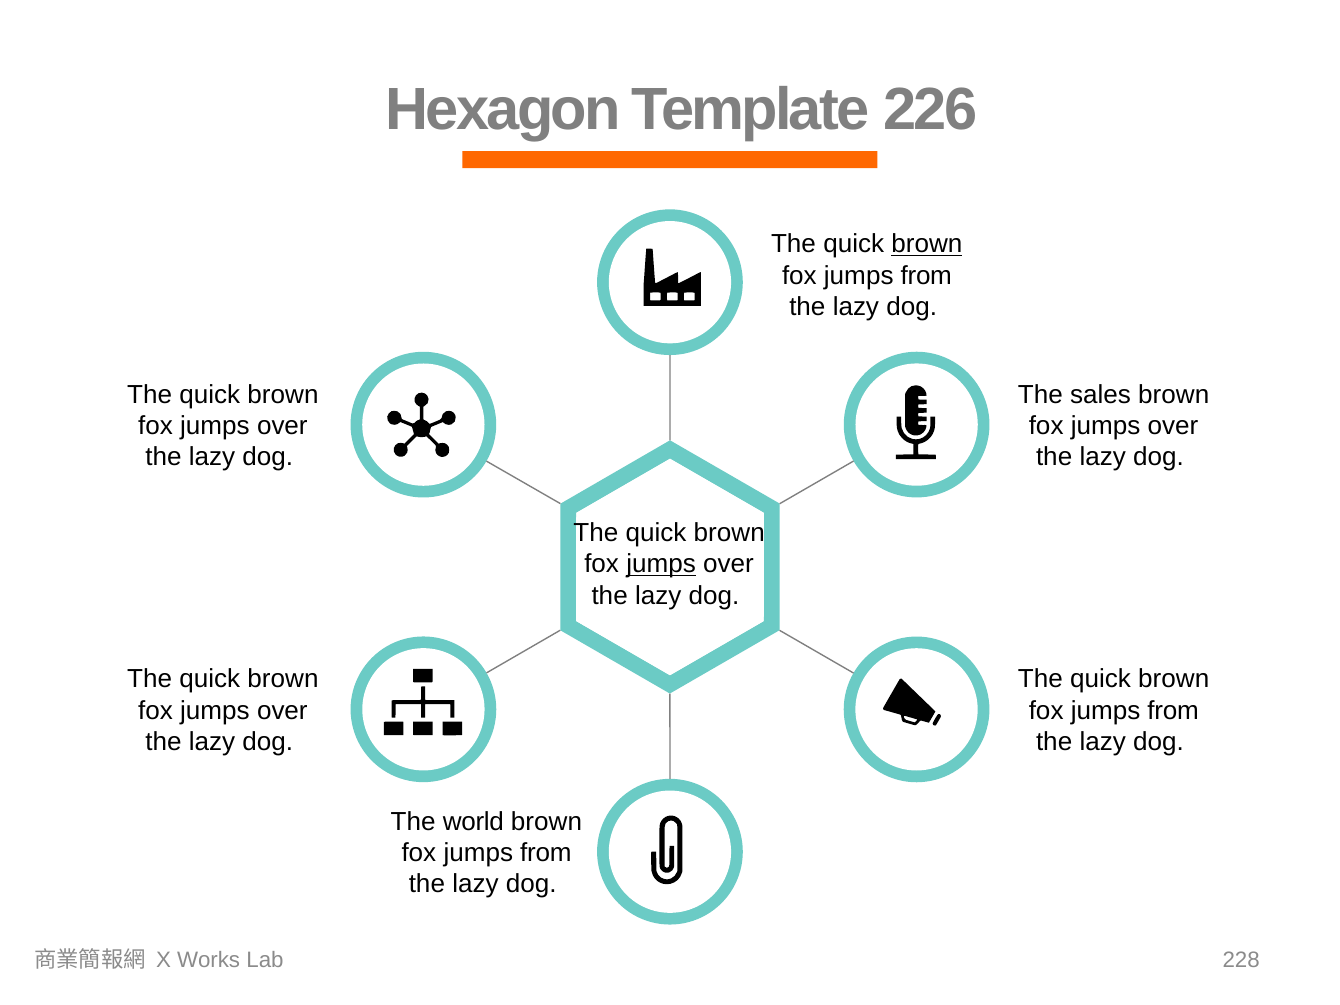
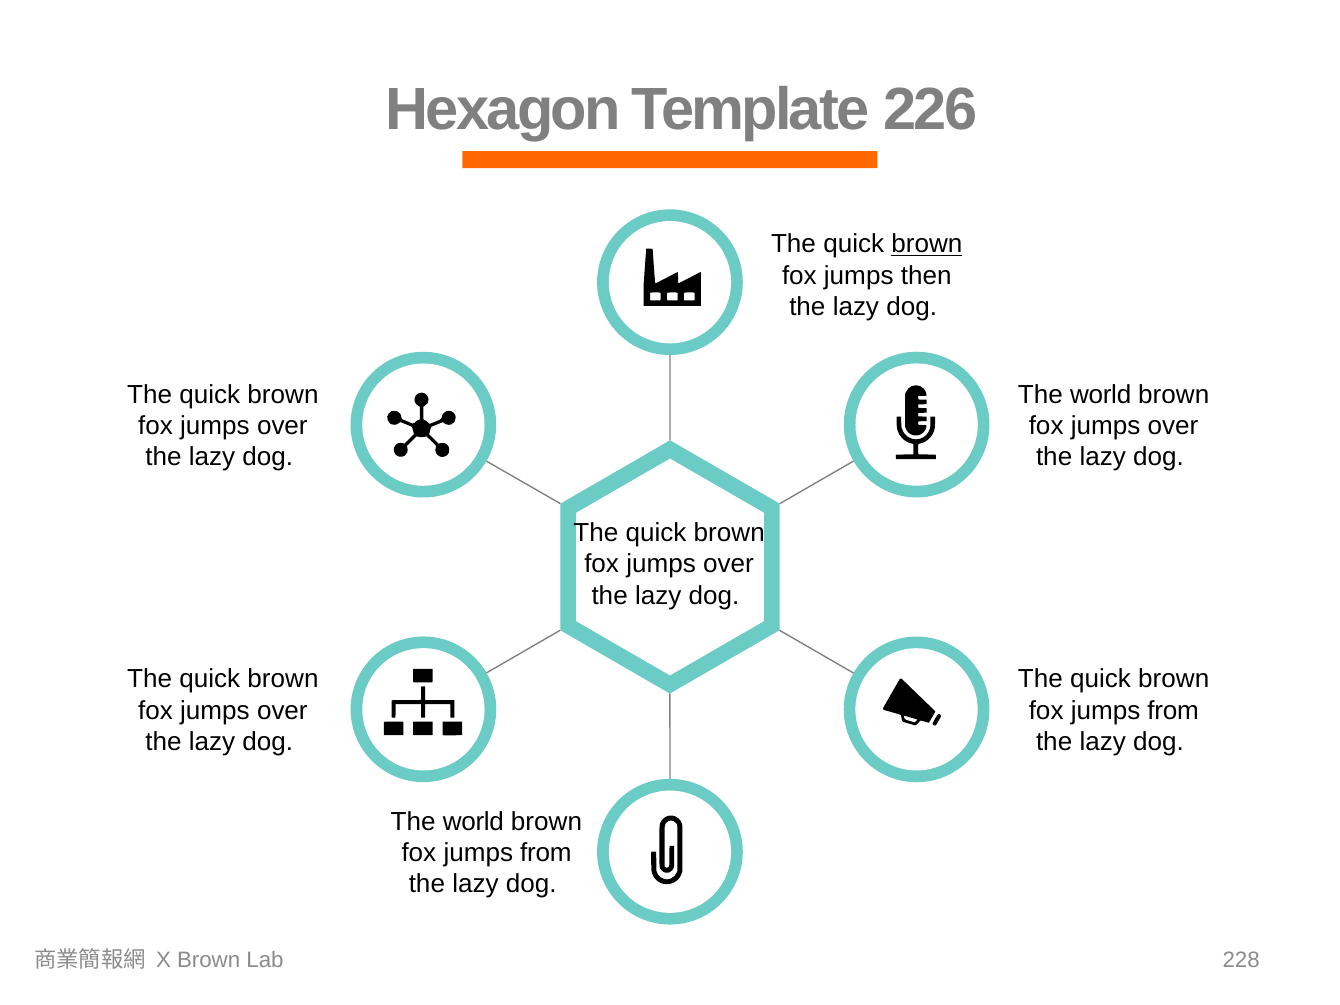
from at (926, 276): from -> then
sales at (1101, 395): sales -> world
jumps at (661, 564) underline: present -> none
X Works: Works -> Brown
